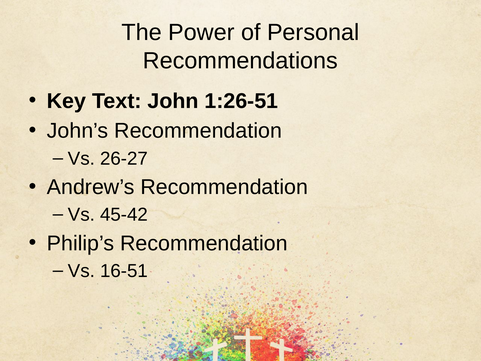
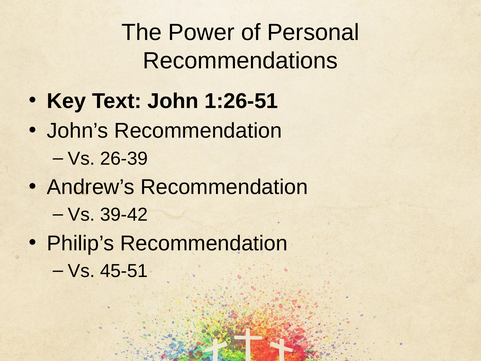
26-27: 26-27 -> 26-39
45-42: 45-42 -> 39-42
16-51: 16-51 -> 45-51
